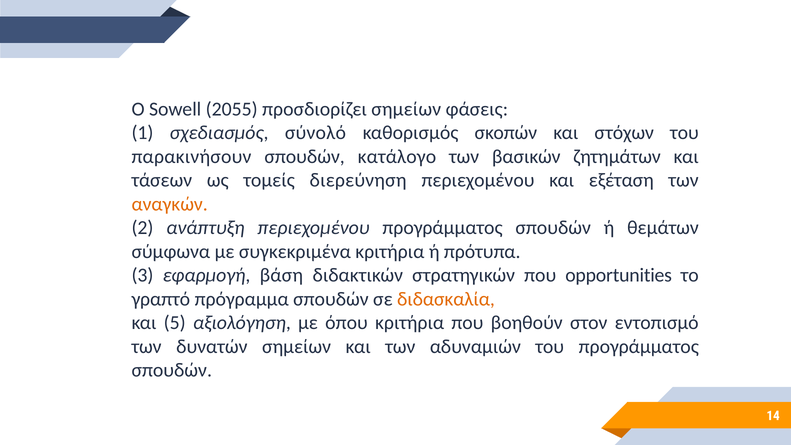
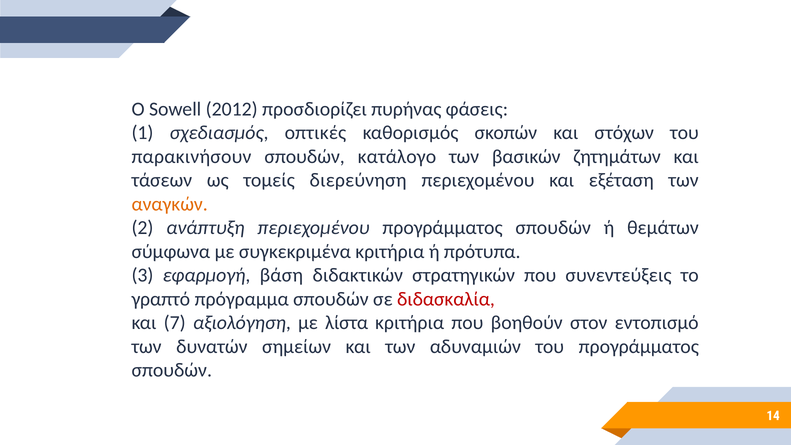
2055: 2055 -> 2012
προσδιορίζει σημείων: σημείων -> πυρήνας
σύνολό: σύνολό -> οπτικές
opportunities: opportunities -> συνεντεύξεις
διδασκαλία colour: orange -> red
5: 5 -> 7
όπου: όπου -> λίστα
